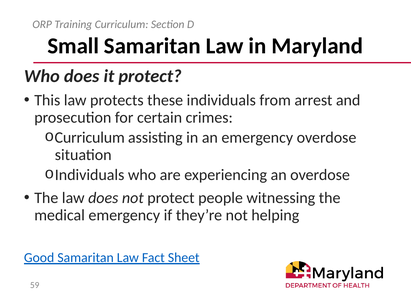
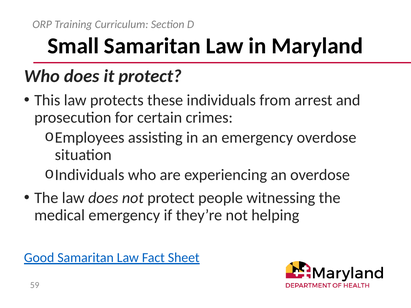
Curriculum at (90, 138): Curriculum -> Employees
